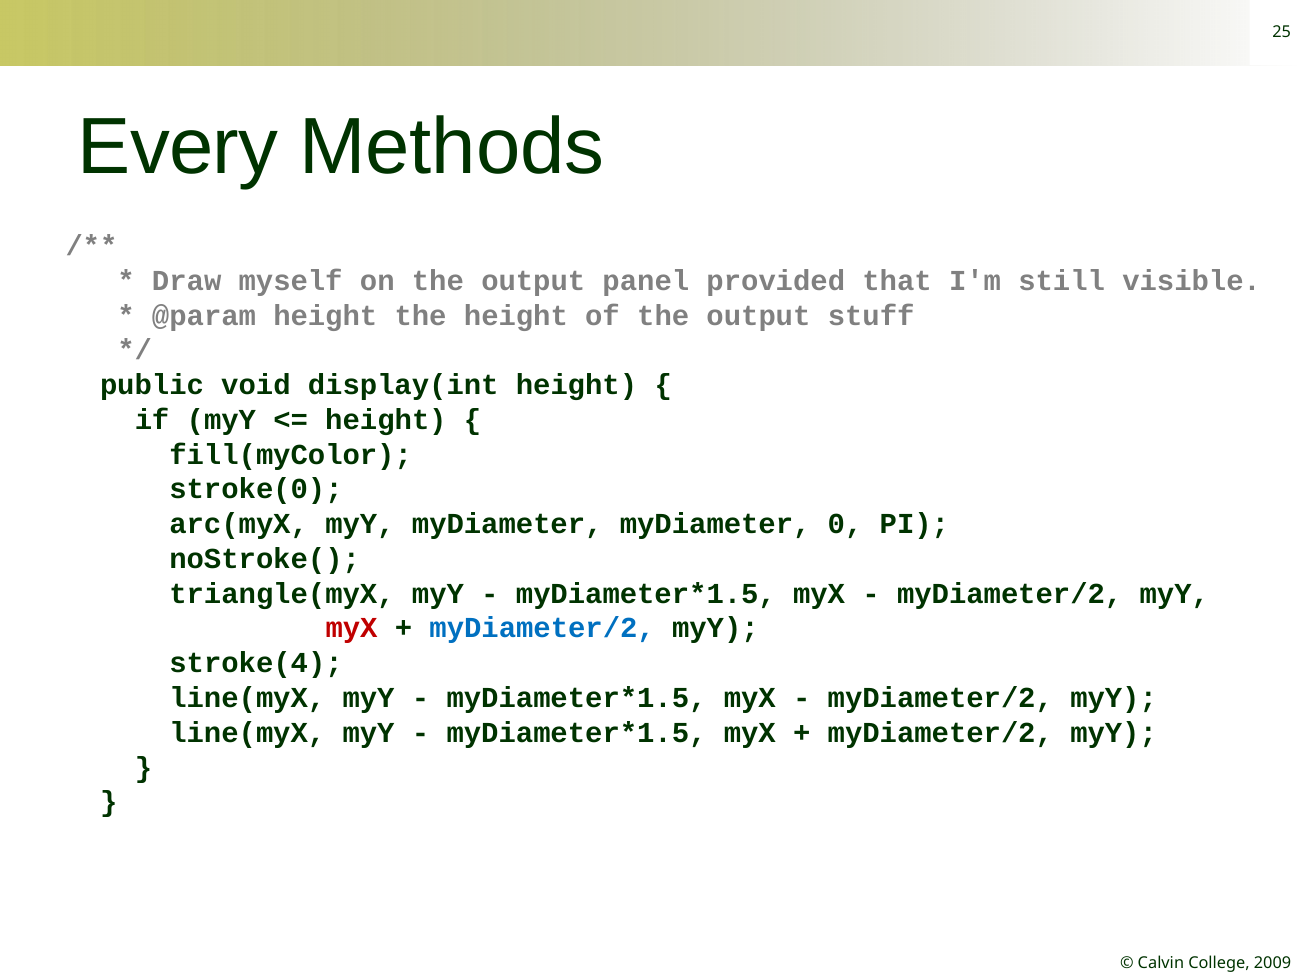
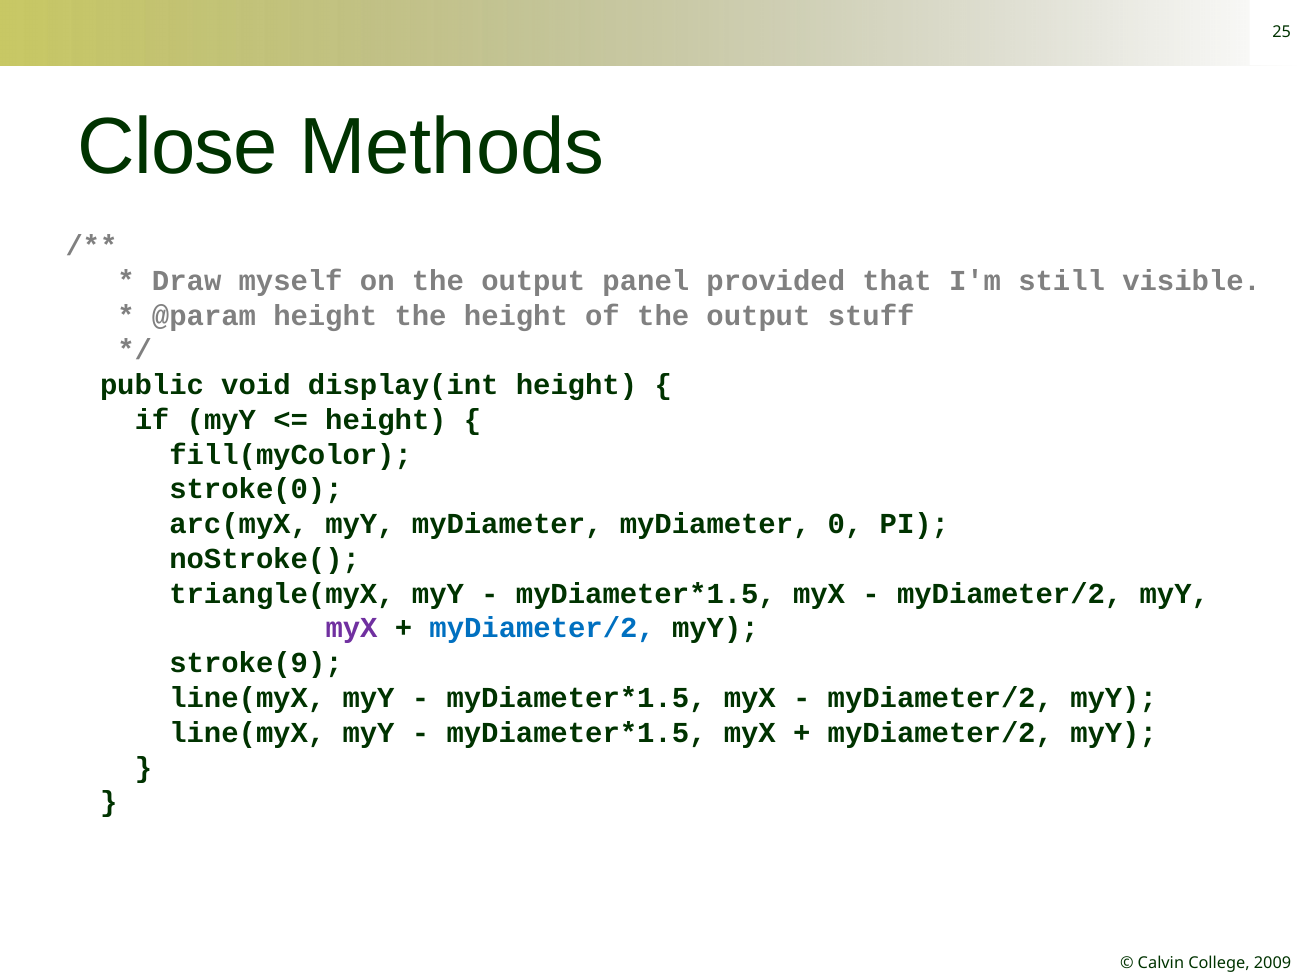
Every: Every -> Close
myX at (352, 628) colour: red -> purple
stroke(4: stroke(4 -> stroke(9
